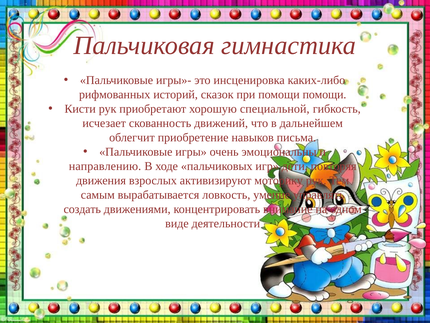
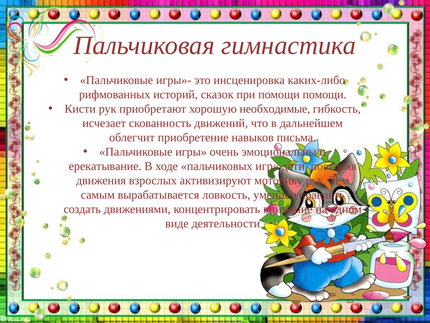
специальной: специальной -> необходимые
направлению: направлению -> ерекатывание
